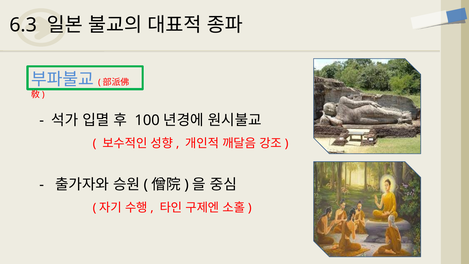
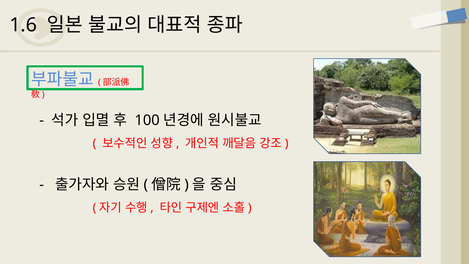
6.3: 6.3 -> 1.6
